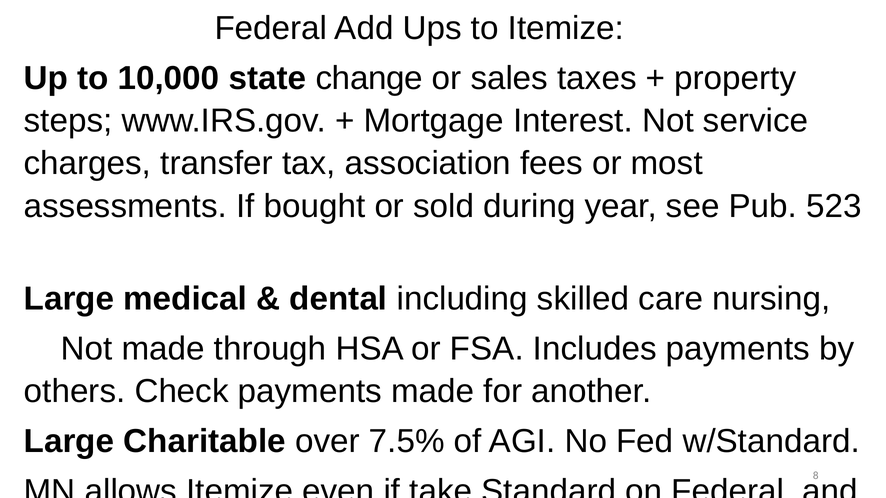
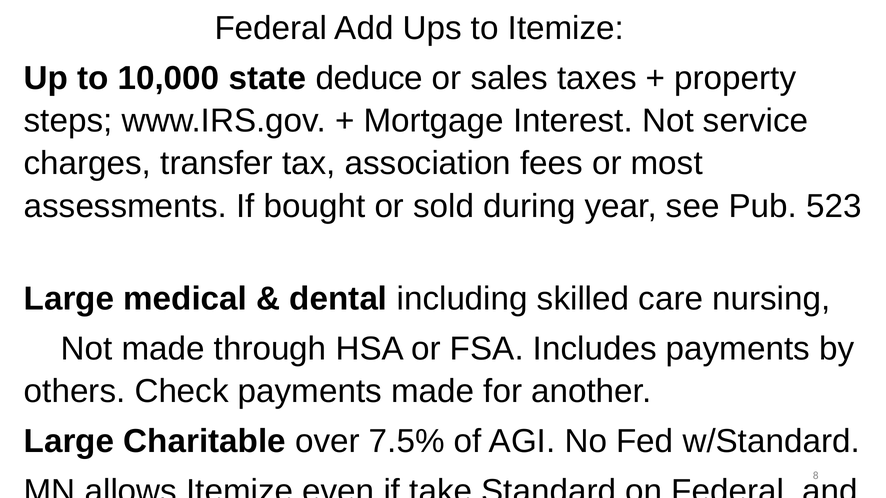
change: change -> deduce
